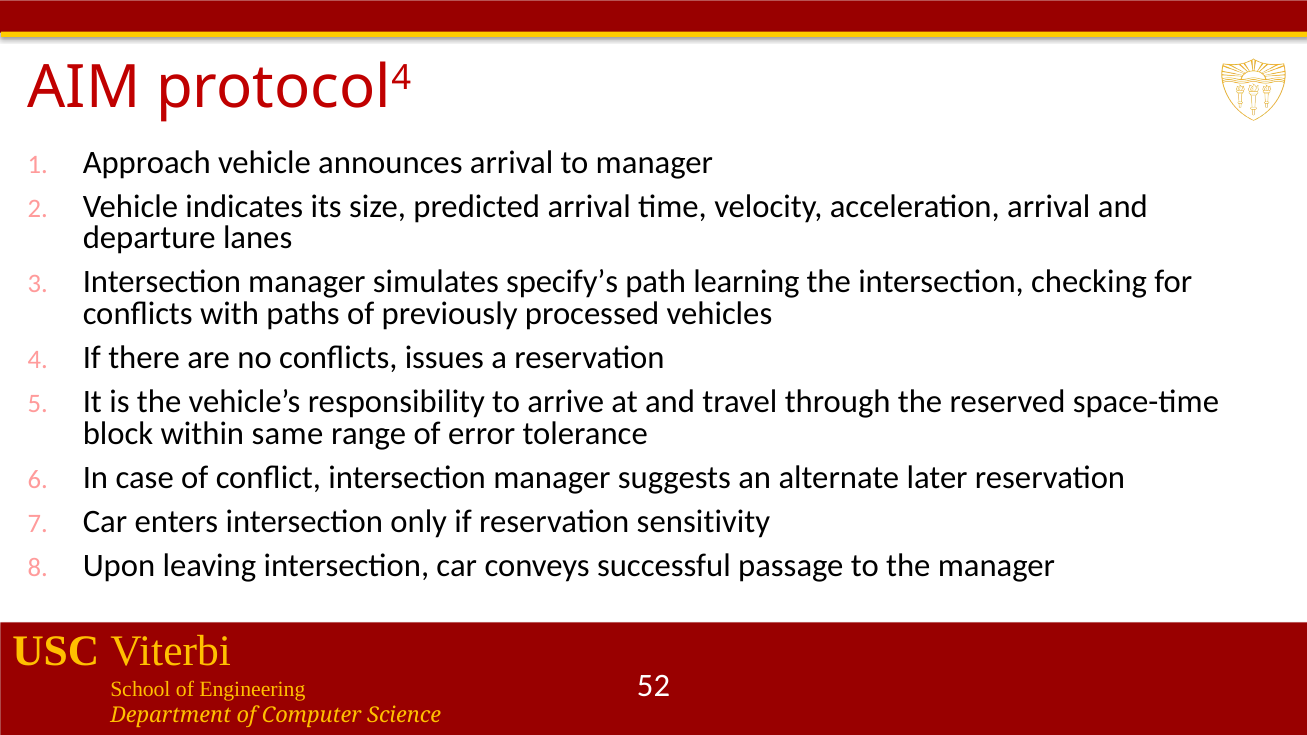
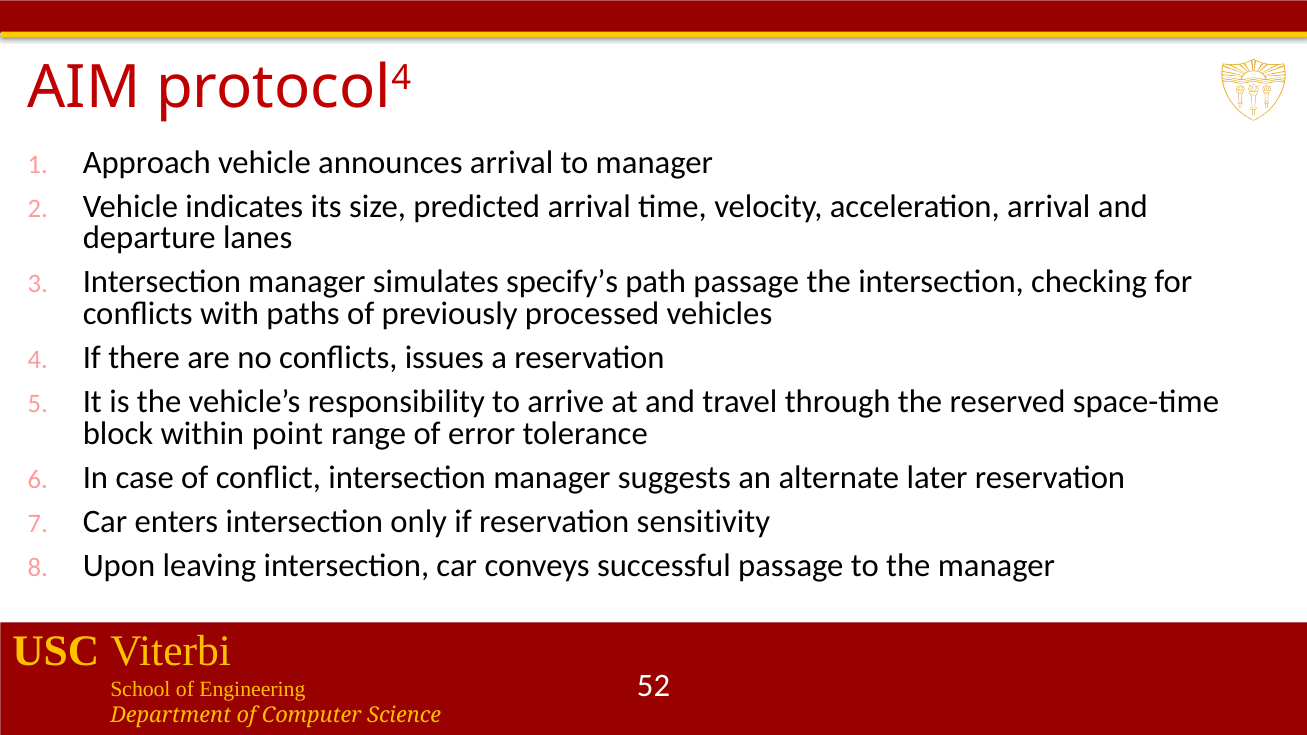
path learning: learning -> passage
same: same -> point
